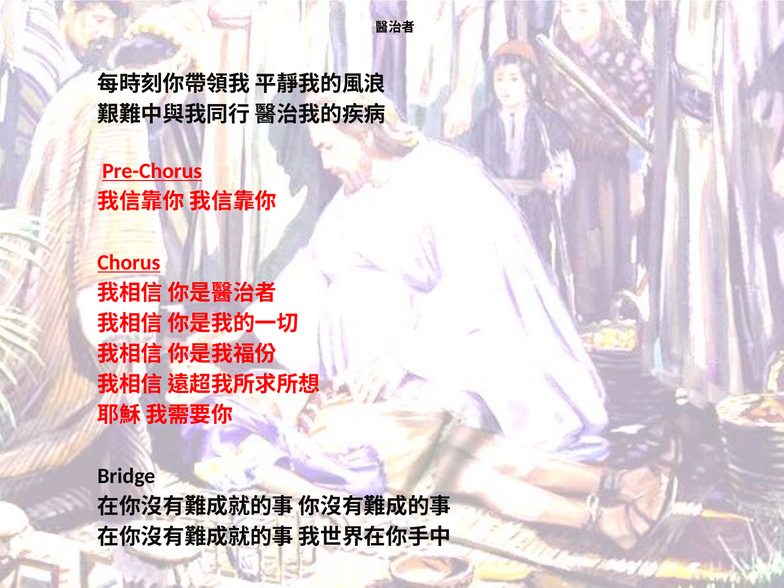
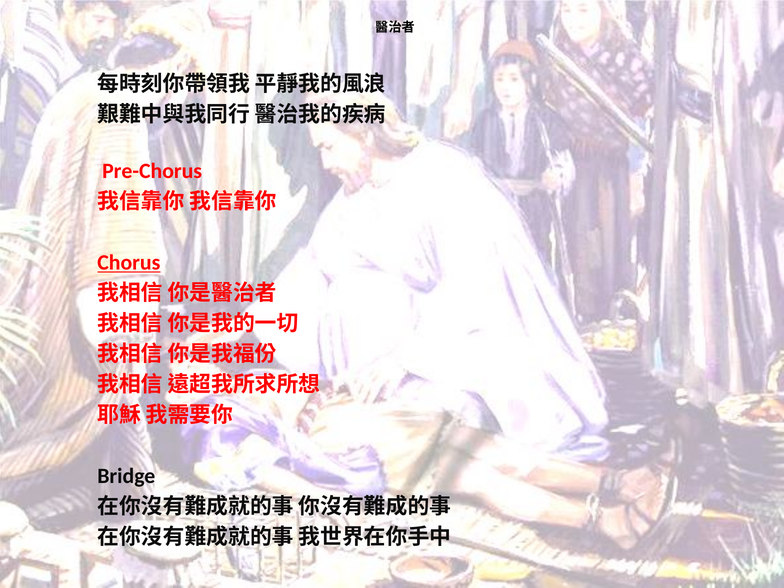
Pre-Chorus underline: present -> none
